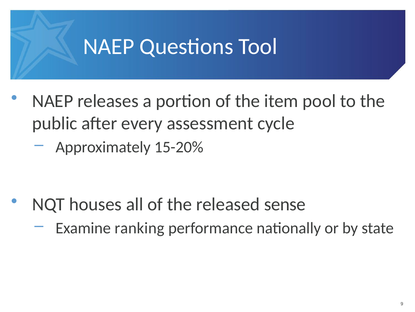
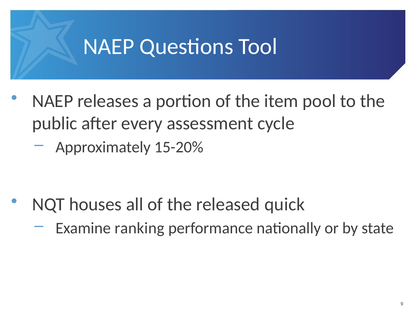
sense: sense -> quick
